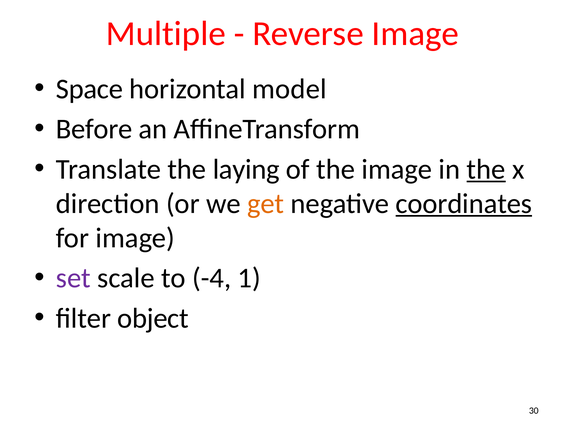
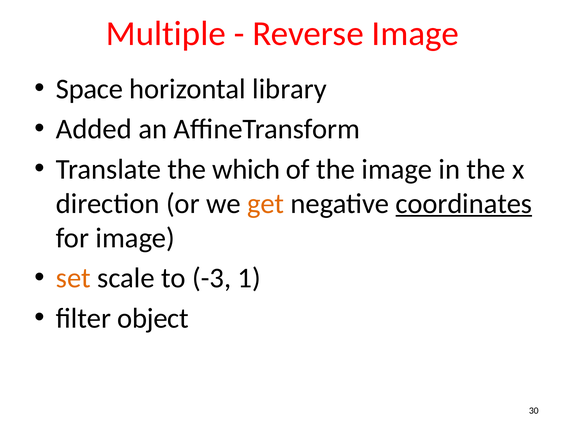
model: model -> library
Before: Before -> Added
laying: laying -> which
the at (486, 169) underline: present -> none
set colour: purple -> orange
-4: -4 -> -3
